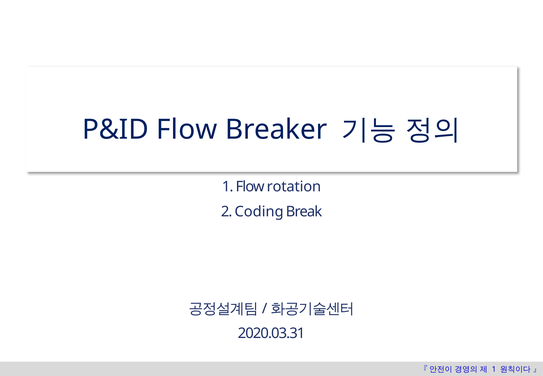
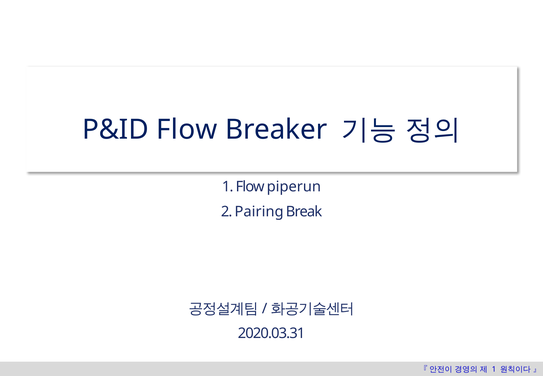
rotation: rotation -> piperun
Coding: Coding -> Pairing
